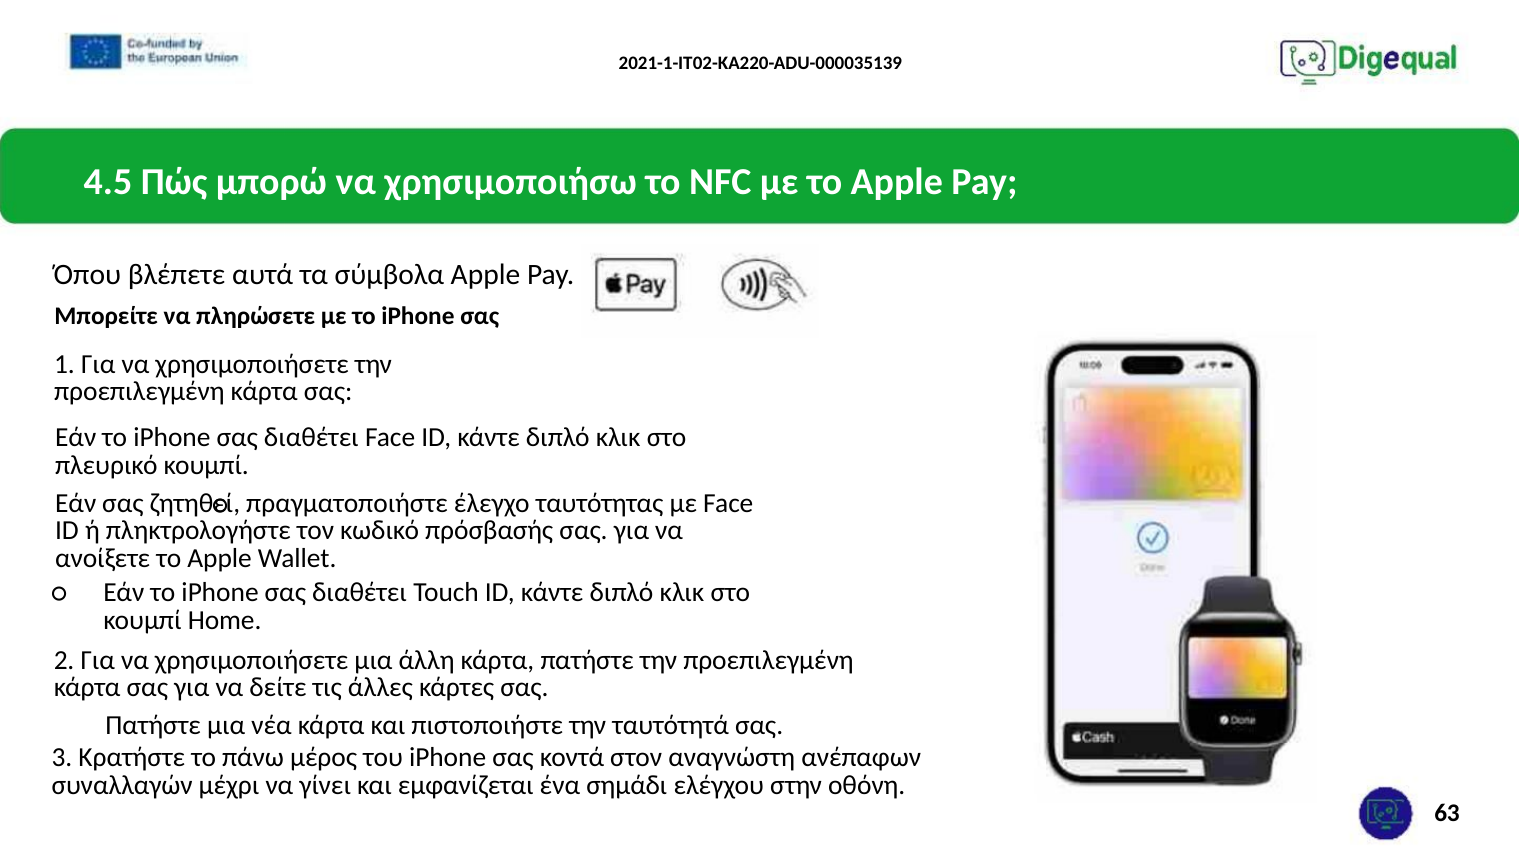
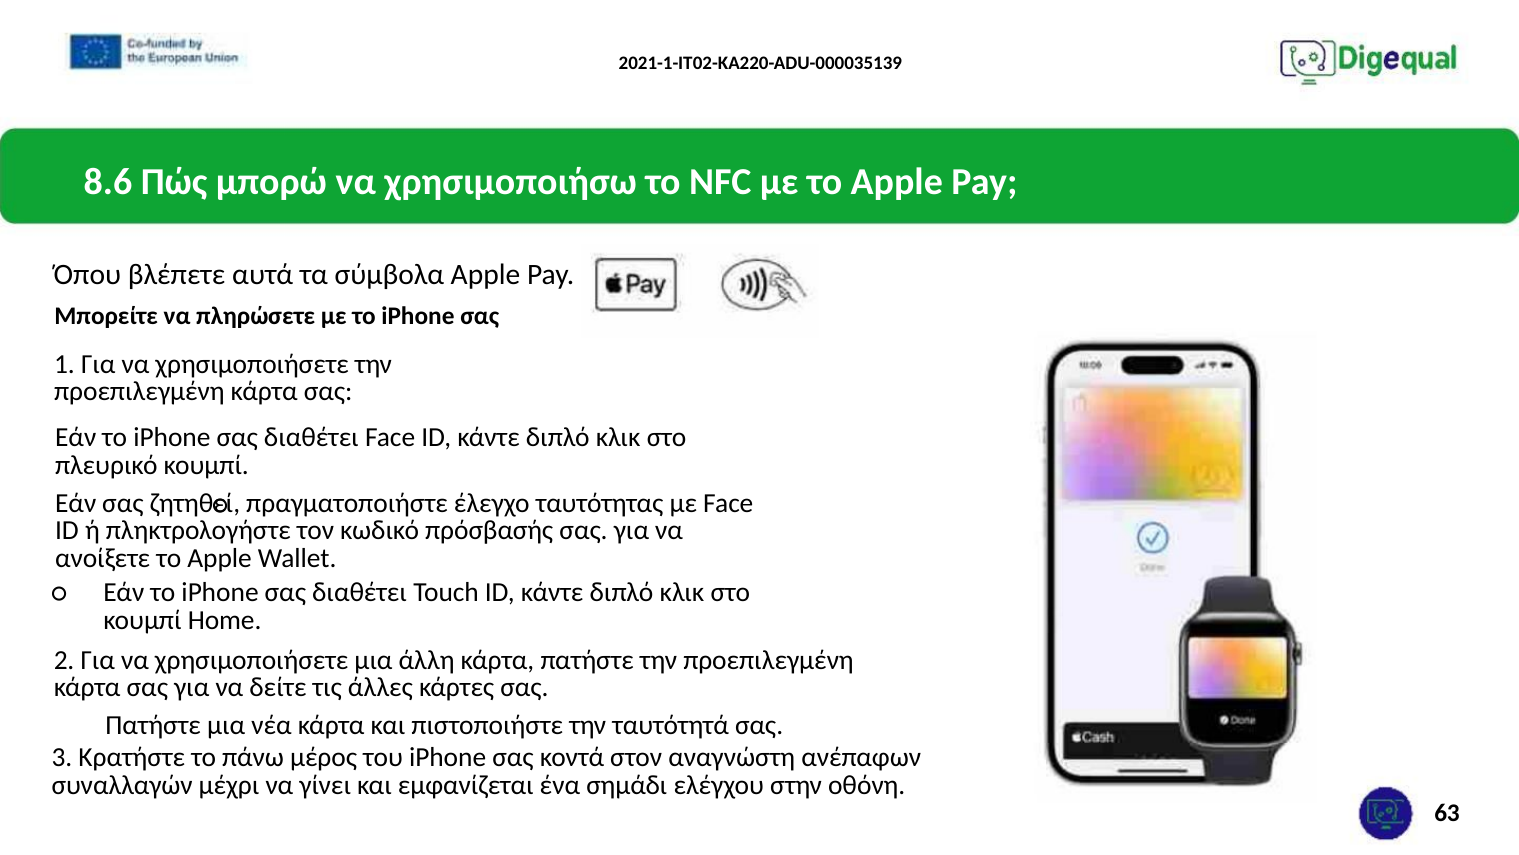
4.5: 4.5 -> 8.6
